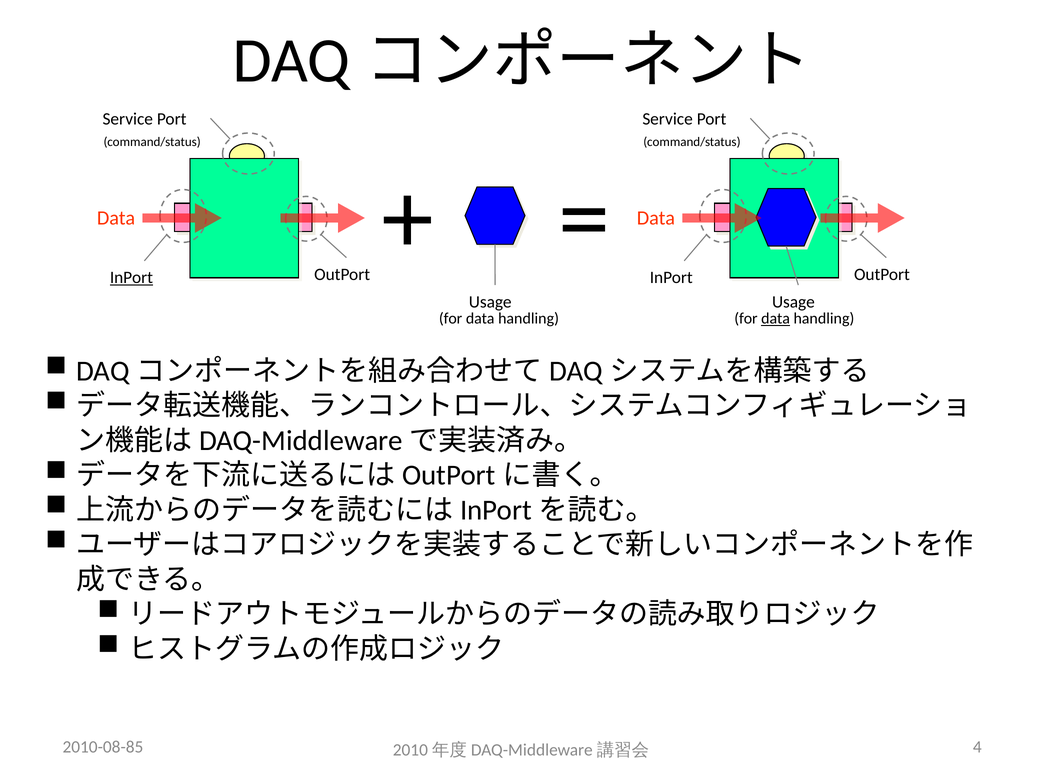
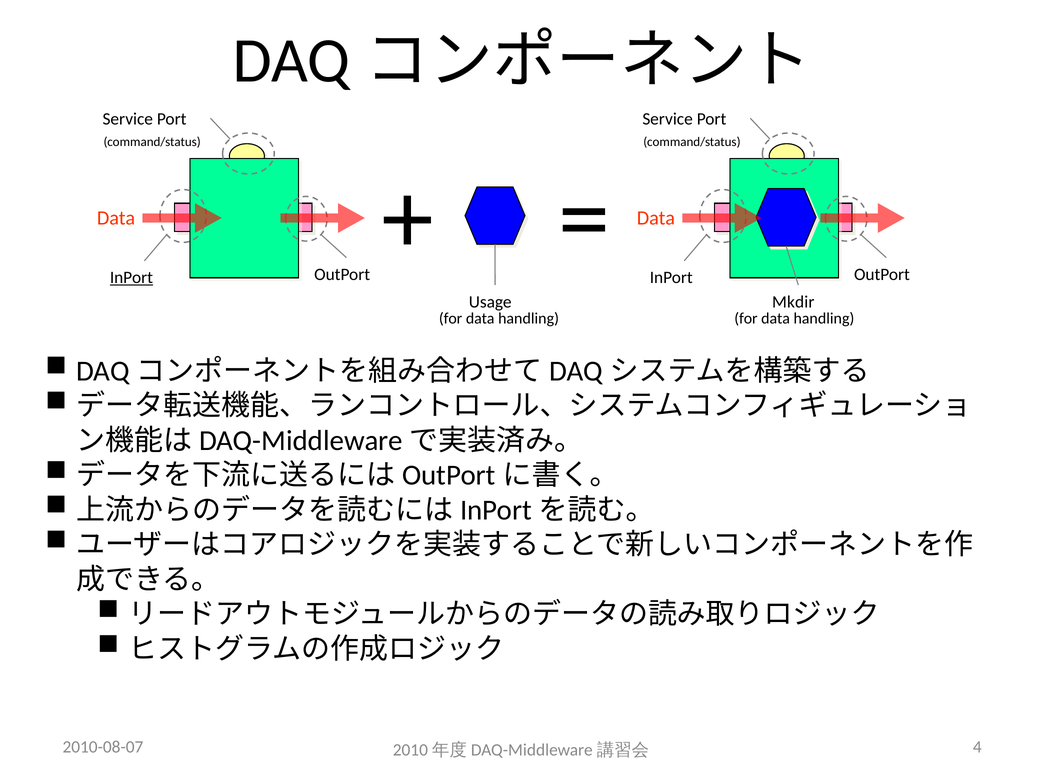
Usage at (793, 302): Usage -> Mkdir
data at (776, 318) underline: present -> none
2010-08-85: 2010-08-85 -> 2010-08-07
